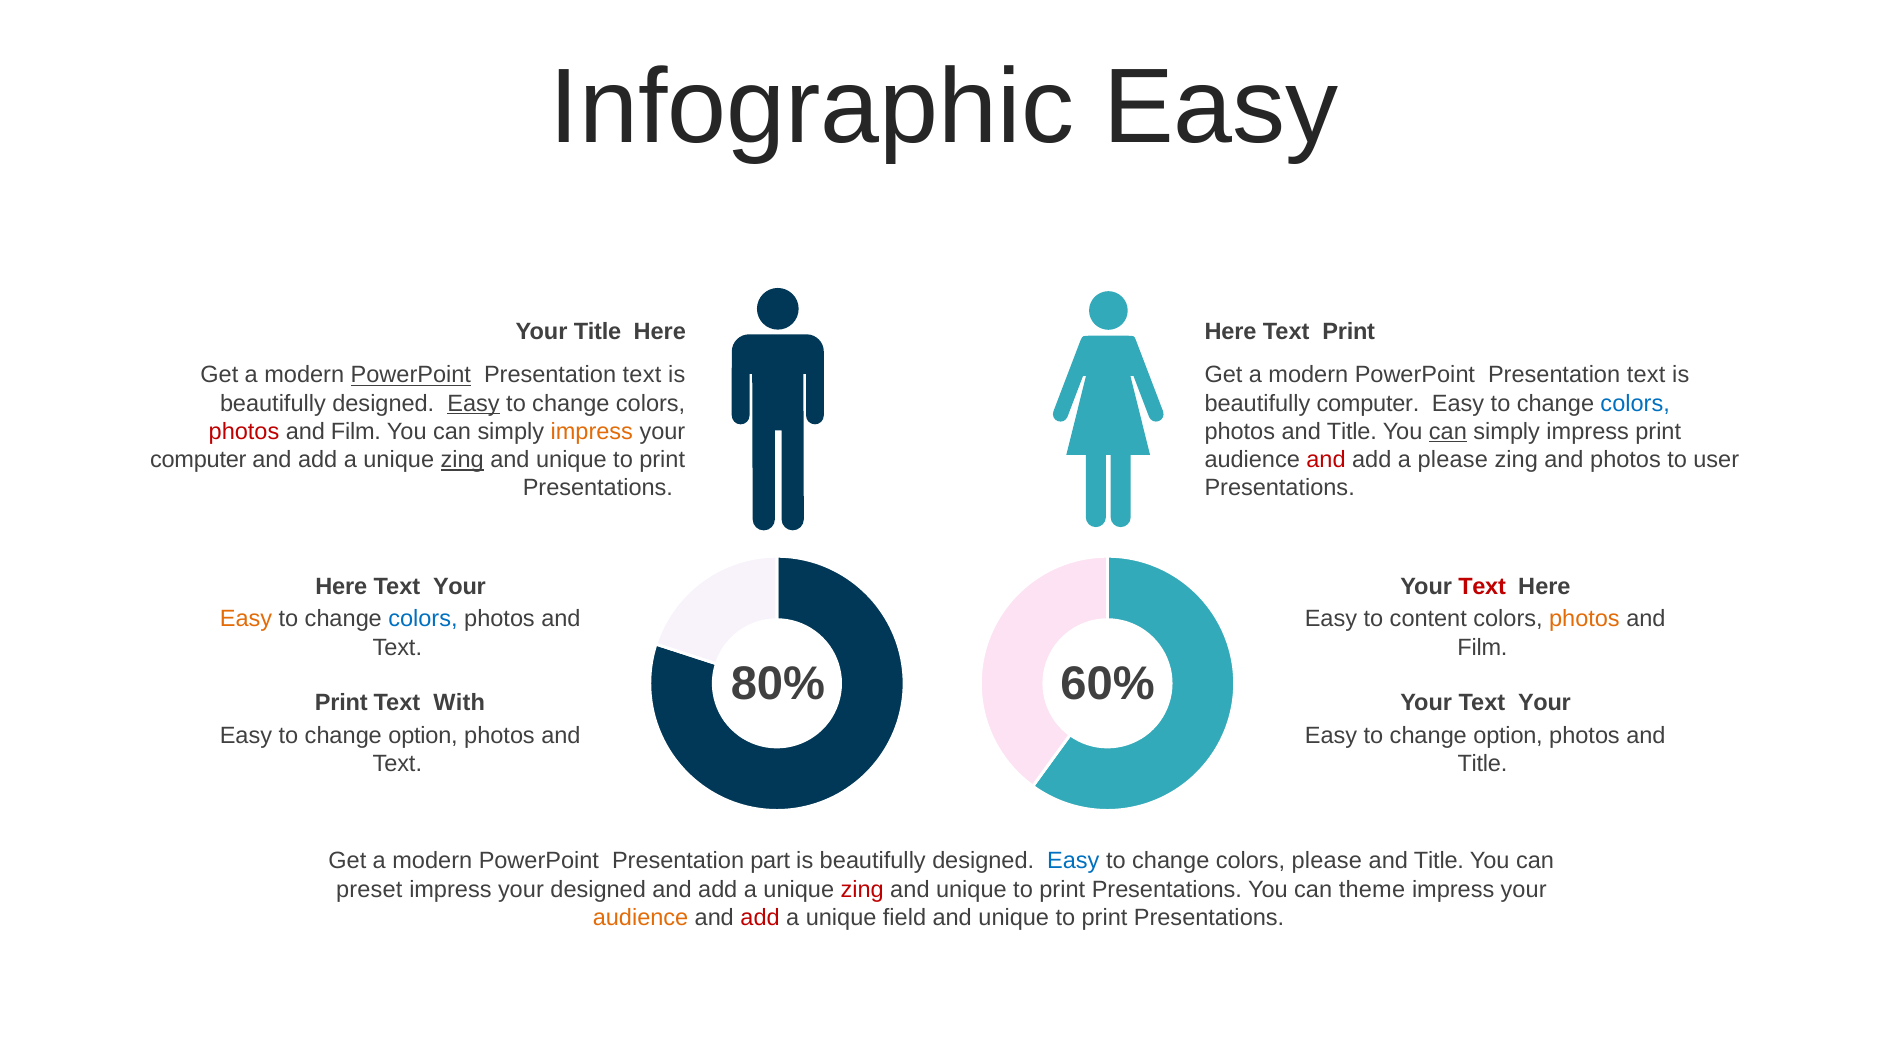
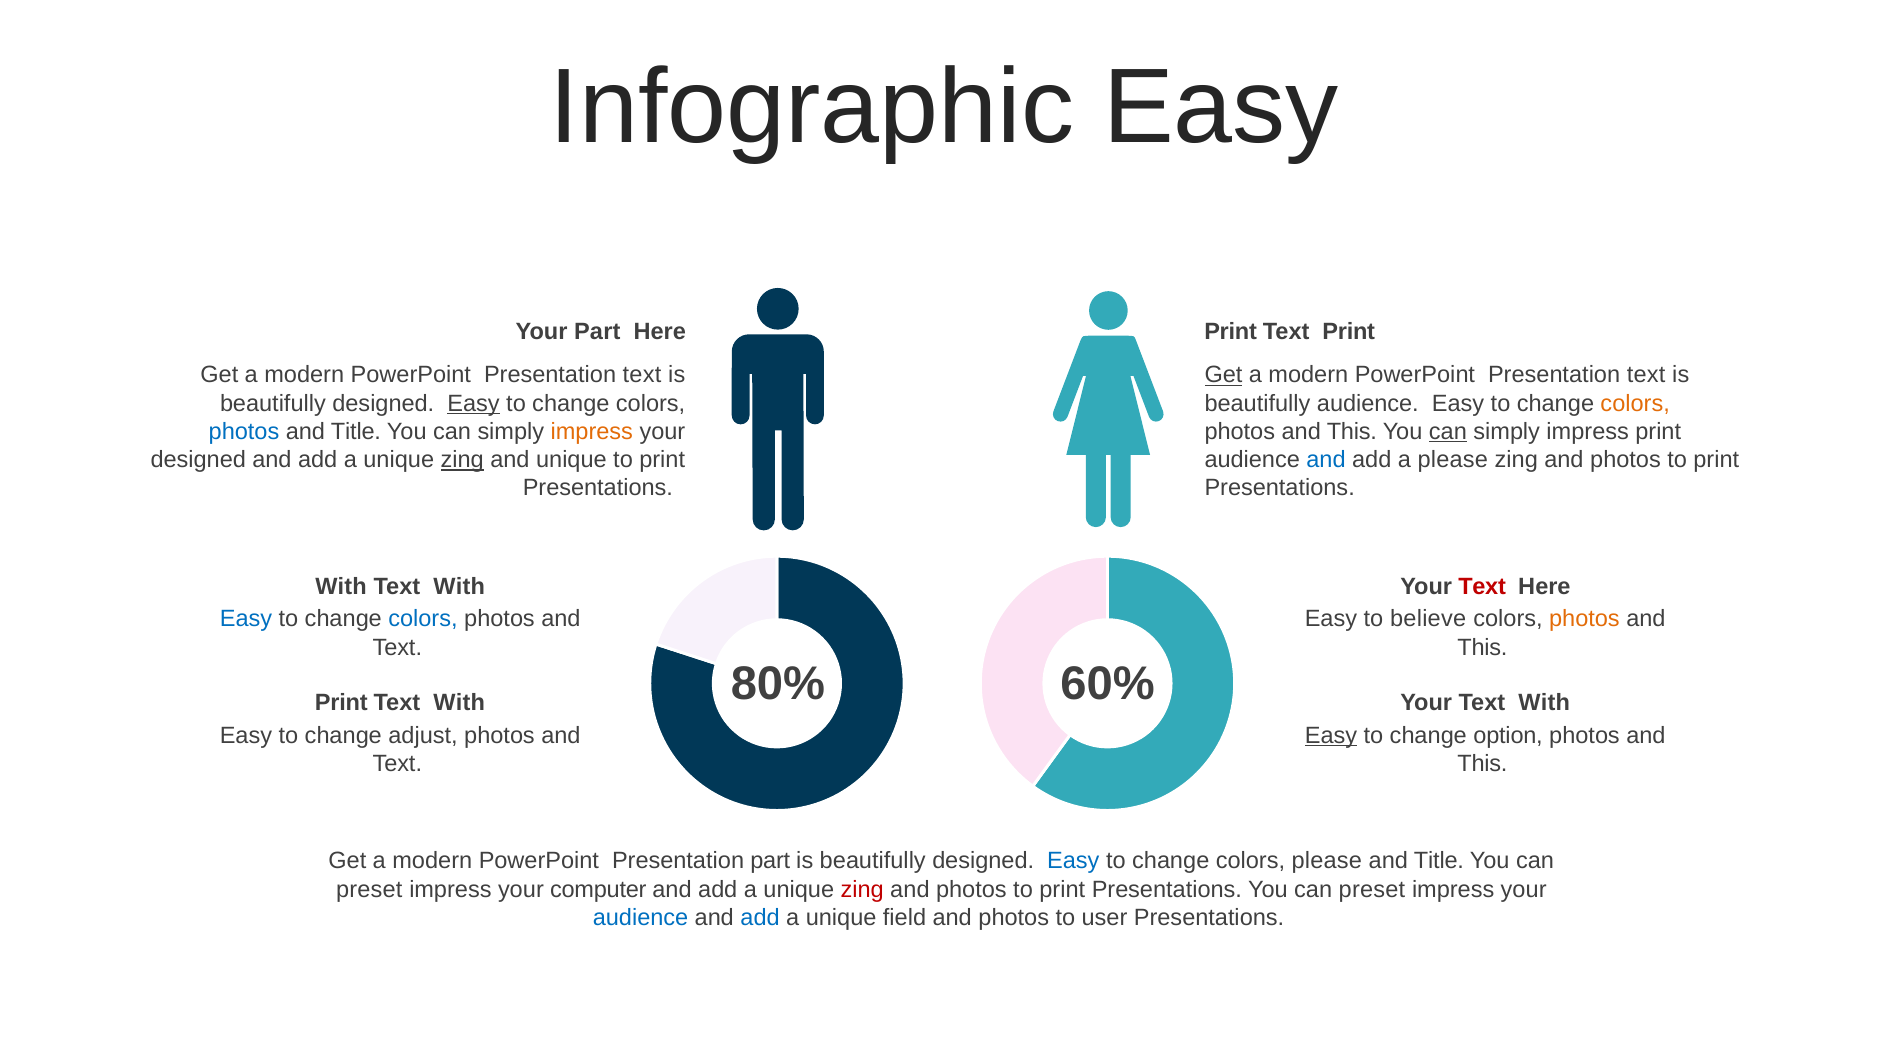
Your Title: Title -> Part
Here at (1231, 332): Here -> Print
PowerPoint at (411, 375) underline: present -> none
Get at (1223, 375) underline: none -> present
beautifully computer: computer -> audience
colors at (1635, 403) colour: blue -> orange
photos at (244, 432) colour: red -> blue
Film at (356, 432): Film -> Title
Title at (1352, 432): Title -> This
computer at (198, 460): computer -> designed
and at (1326, 460) colour: red -> blue
user at (1716, 460): user -> print
Here at (341, 587): Here -> With
Your at (459, 587): Your -> With
Easy at (246, 619) colour: orange -> blue
content: content -> believe
Film at (1482, 648): Film -> This
Your Text Your: Your -> With
option at (423, 736): option -> adjust
Easy at (1331, 736) underline: none -> present
Title at (1482, 764): Title -> This
your designed: designed -> computer
unique at (971, 890): unique -> photos
Presentations You can theme: theme -> preset
audience at (641, 918) colour: orange -> blue
add at (760, 918) colour: red -> blue
unique at (1014, 918): unique -> photos
print at (1104, 918): print -> user
